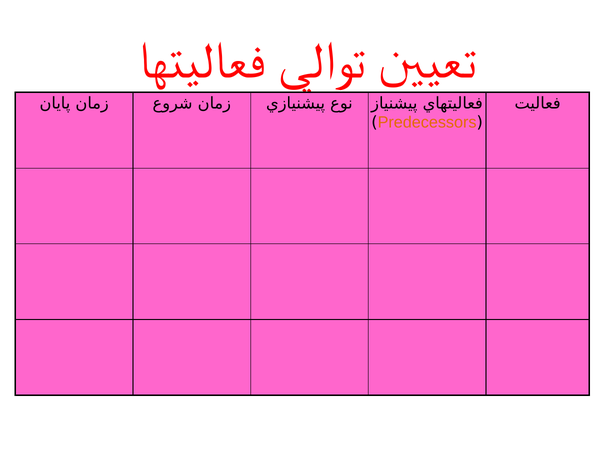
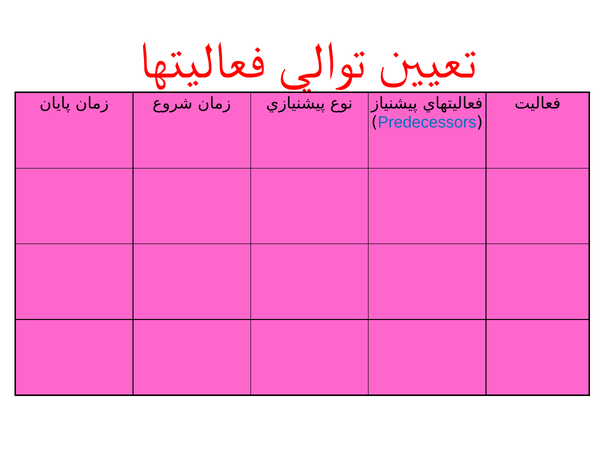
Predecessors colour: orange -> blue
